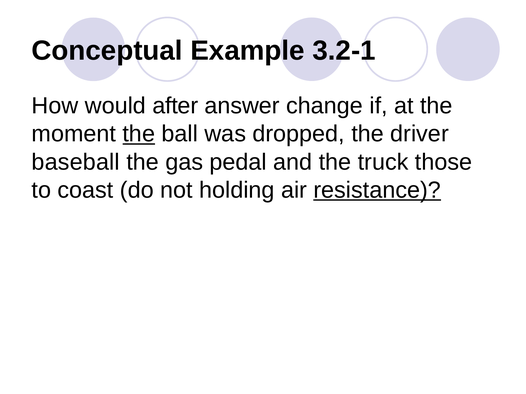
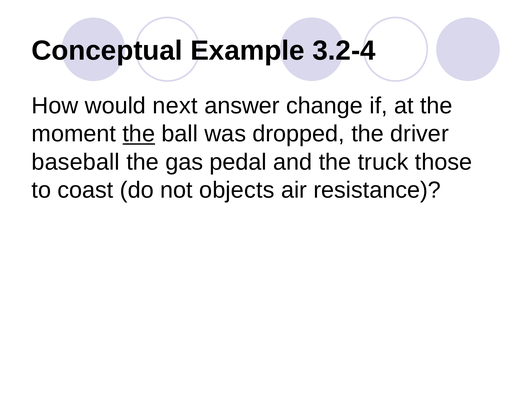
3.2-1: 3.2-1 -> 3.2-4
after: after -> next
holding: holding -> objects
resistance underline: present -> none
